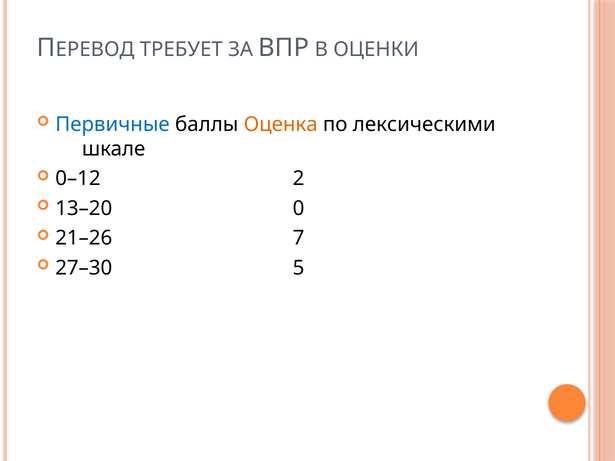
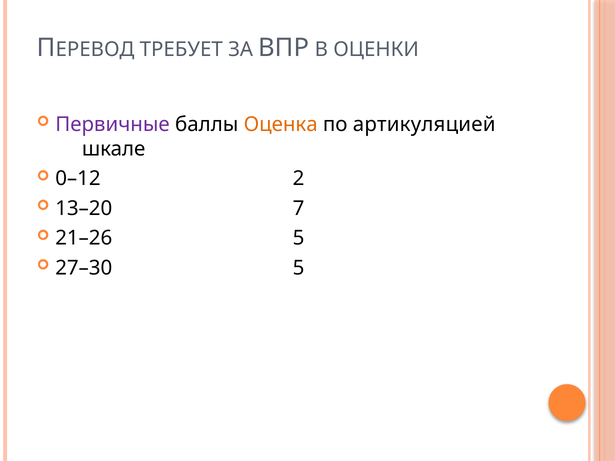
Первичные colour: blue -> purple
лексическими: лексическими -> артикуляцией
0: 0 -> 7
21–26 7: 7 -> 5
